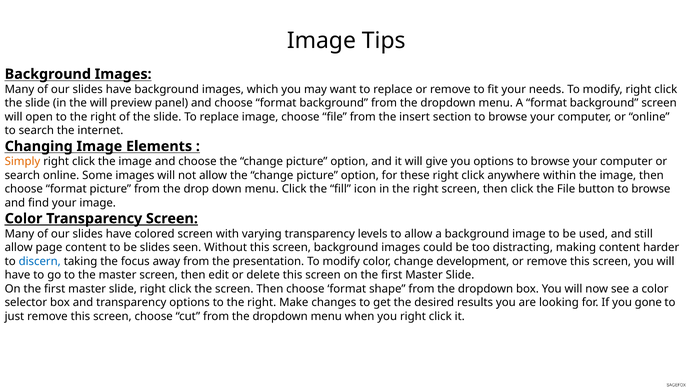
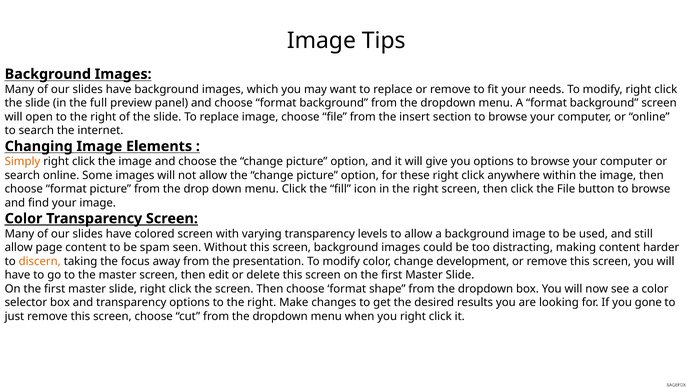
the will: will -> full
be slides: slides -> spam
discern colour: blue -> orange
